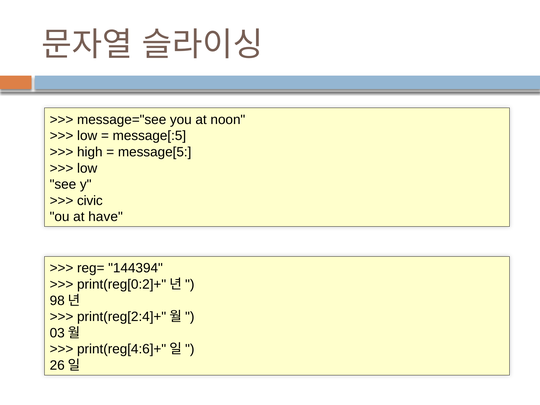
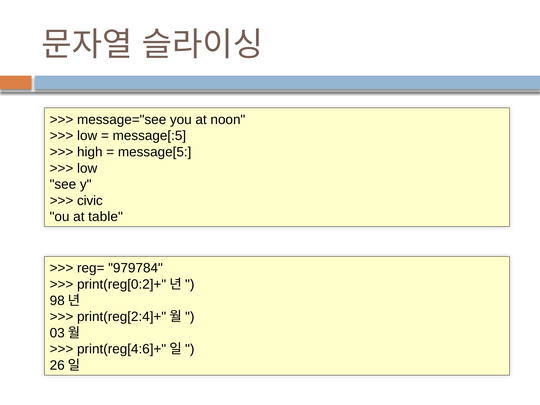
have: have -> table
144394: 144394 -> 979784
